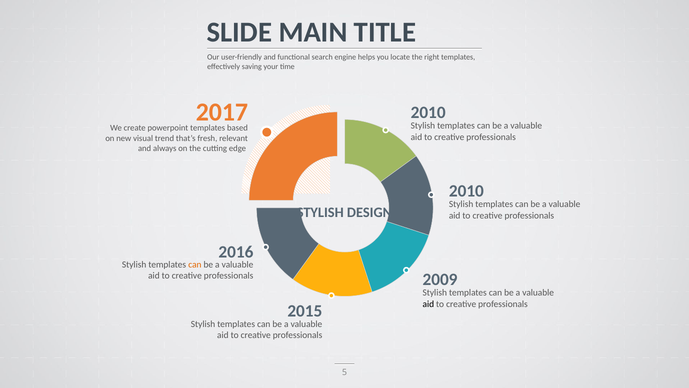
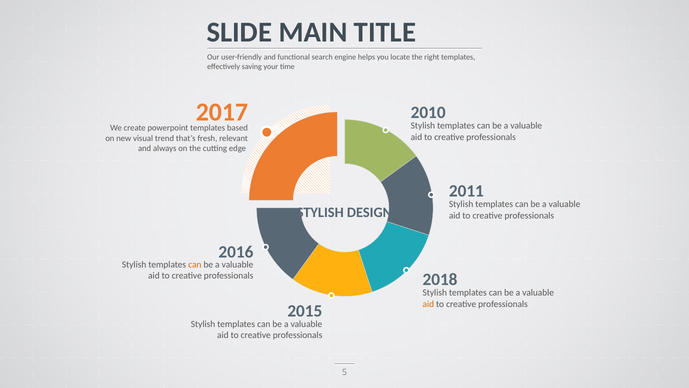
2010 at (466, 191): 2010 -> 2011
2009: 2009 -> 2018
aid at (428, 304) colour: black -> orange
